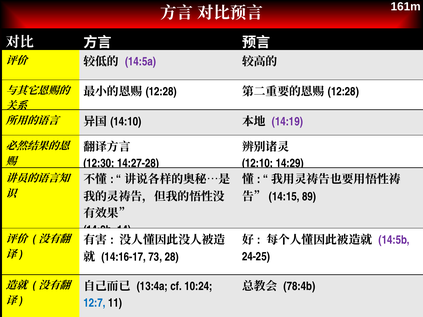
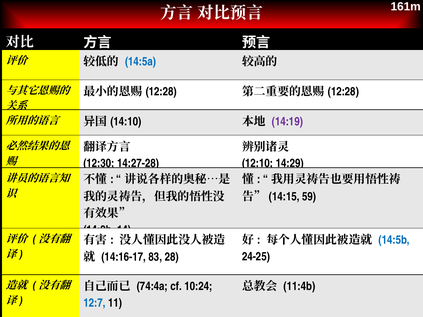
14:5a colour: purple -> blue
89: 89 -> 59
14:5b colour: purple -> blue
73: 73 -> 83
13:4a: 13:4a -> 74:4a
78:4b: 78:4b -> 11:4b
